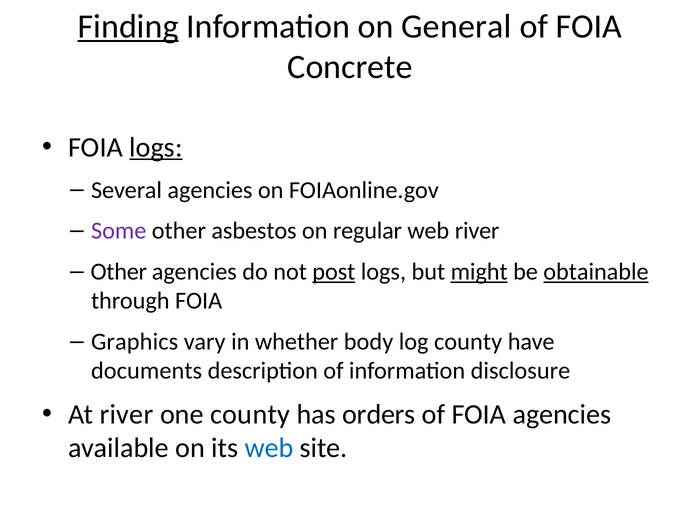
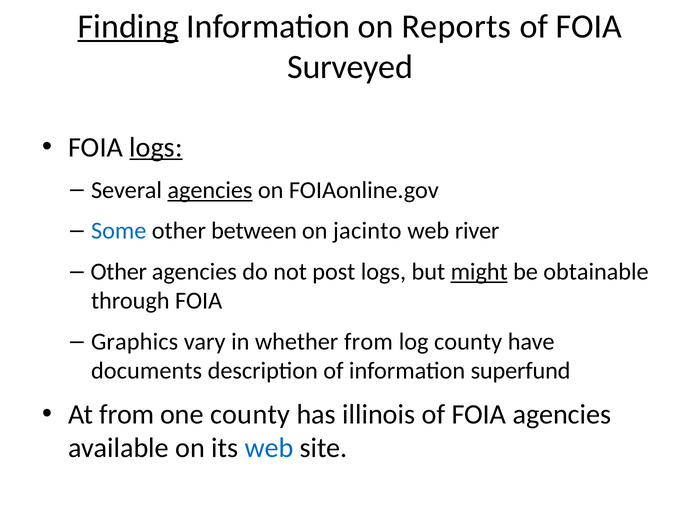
General: General -> Reports
Concrete: Concrete -> Surveyed
agencies at (210, 190) underline: none -> present
Some colour: purple -> blue
asbestos: asbestos -> between
regular: regular -> jacinto
post underline: present -> none
obtainable underline: present -> none
whether body: body -> from
disclosure: disclosure -> superfund
At river: river -> from
orders: orders -> illinois
